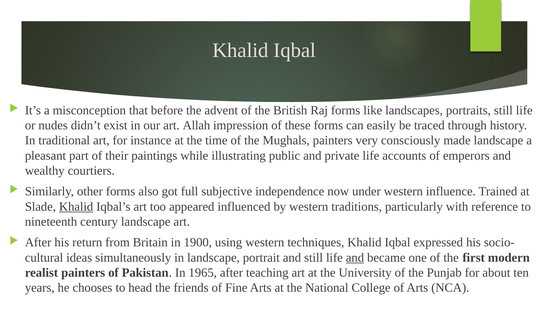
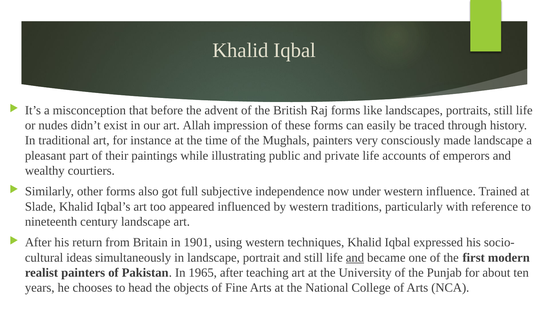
Khalid at (76, 206) underline: present -> none
1900: 1900 -> 1901
friends: friends -> objects
